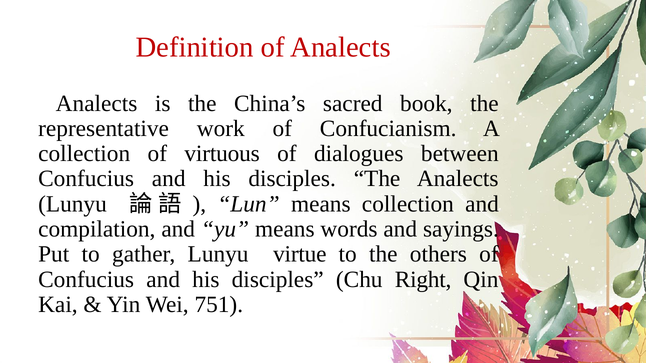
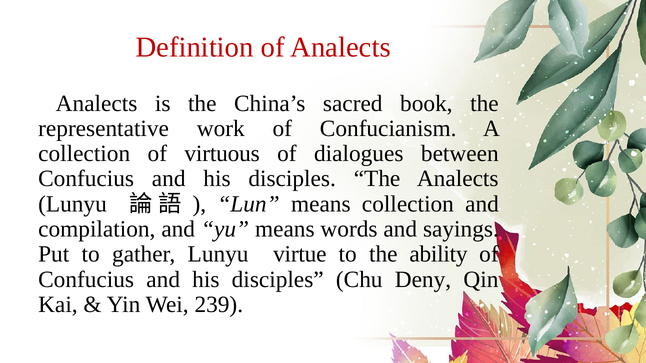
others: others -> ability
Right: Right -> Deny
751: 751 -> 239
